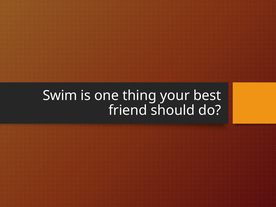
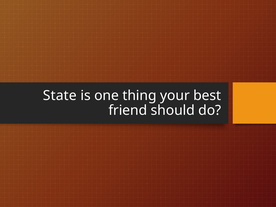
Swim: Swim -> State
